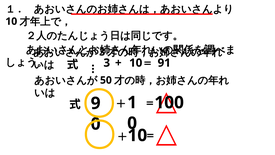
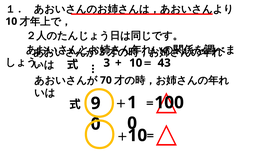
91: 91 -> 43
50: 50 -> 70
